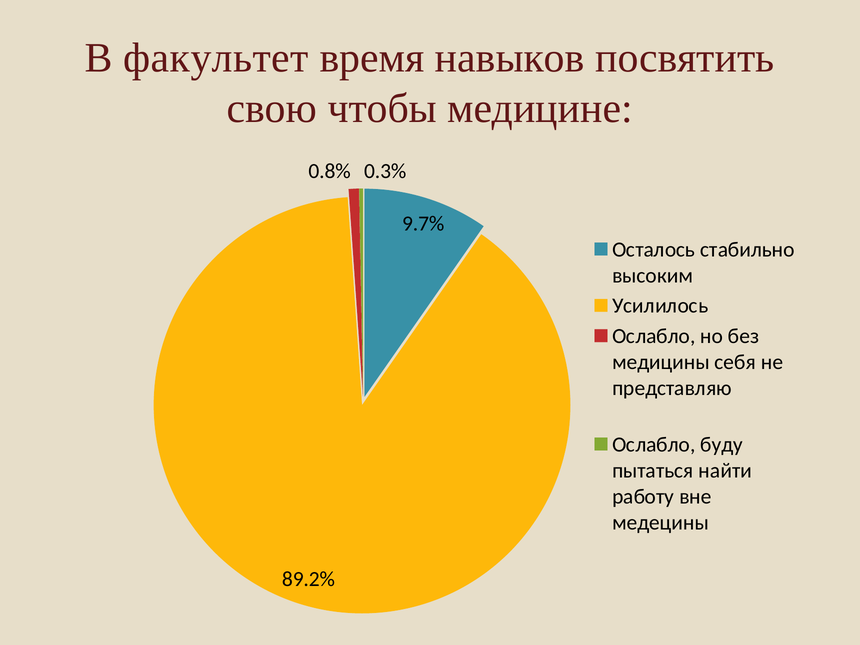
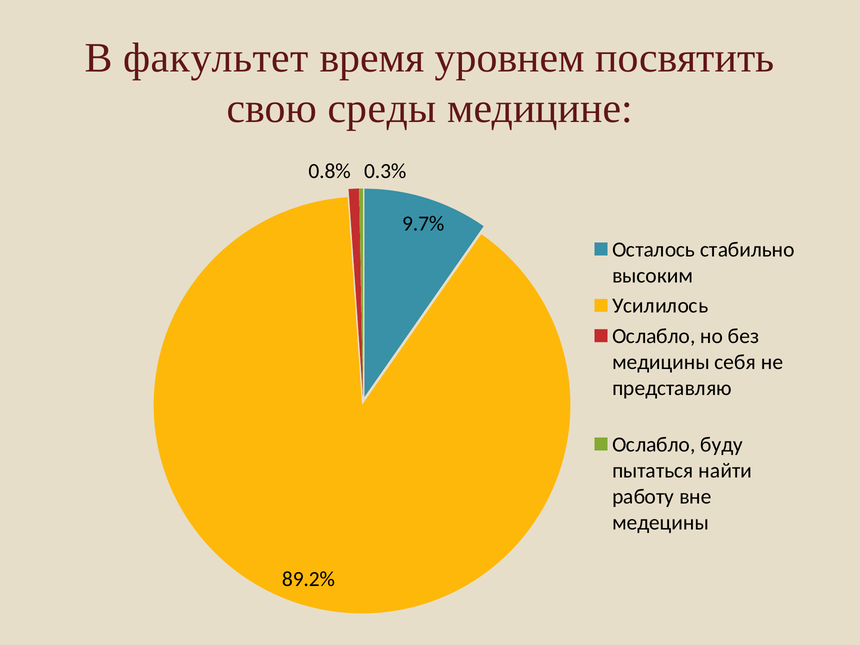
навыков: навыков -> уровнем
чтобы: чтобы -> среды
